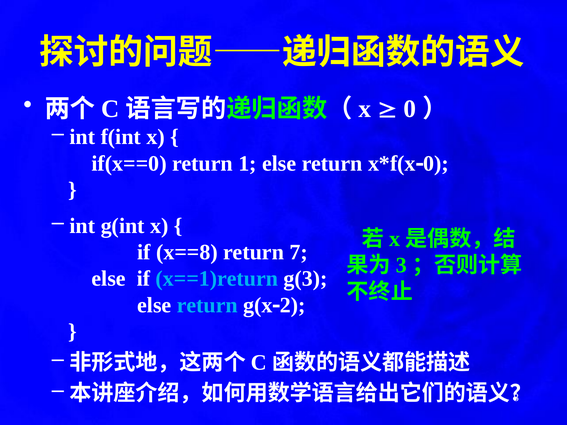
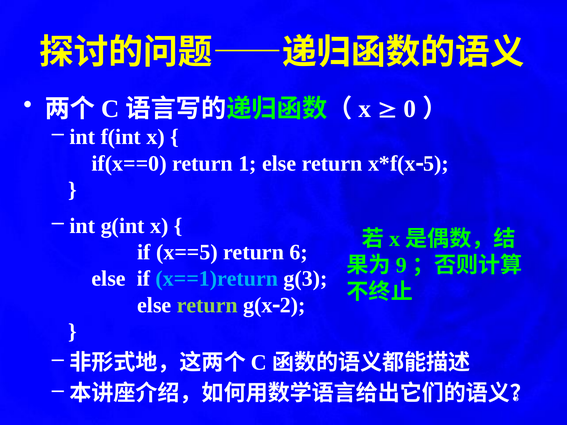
0 at (436, 164): 0 -> 5
x==8: x==8 -> x==5
7: 7 -> 6
3: 3 -> 9
return at (207, 305) colour: light blue -> light green
